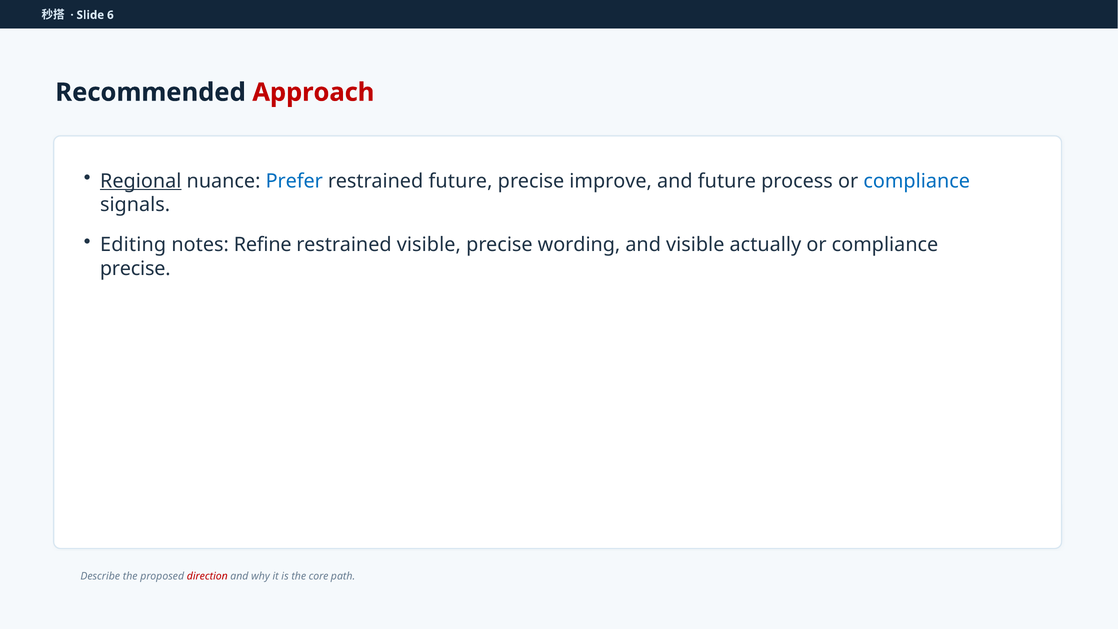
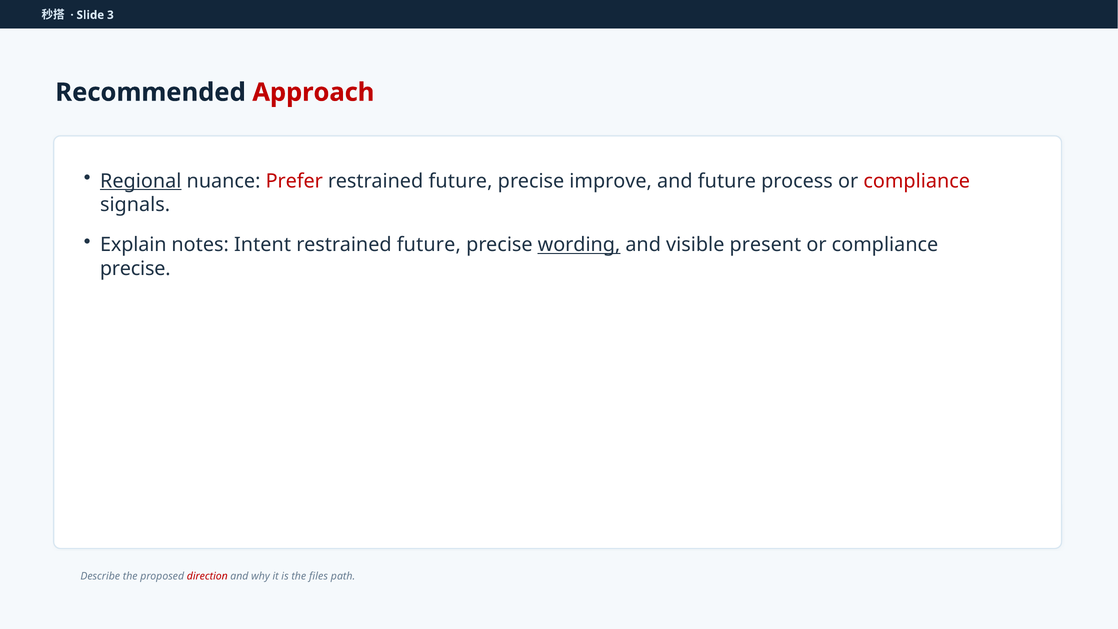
6: 6 -> 3
Prefer colour: blue -> red
compliance at (917, 181) colour: blue -> red
Editing: Editing -> Explain
Refine: Refine -> Intent
visible at (429, 245): visible -> future
wording underline: none -> present
actually: actually -> present
core: core -> files
